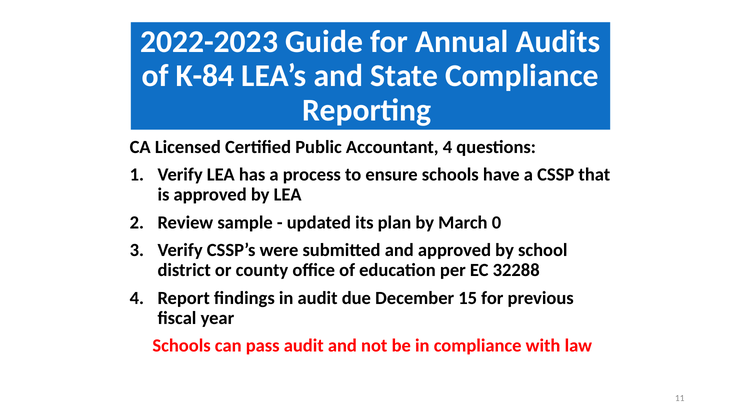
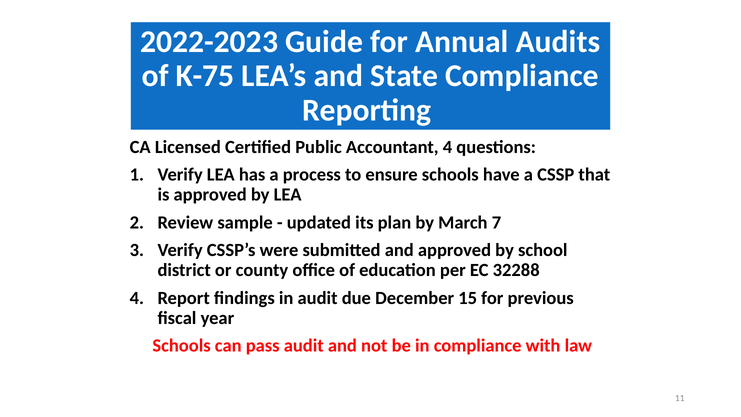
K-84: K-84 -> K-75
0: 0 -> 7
